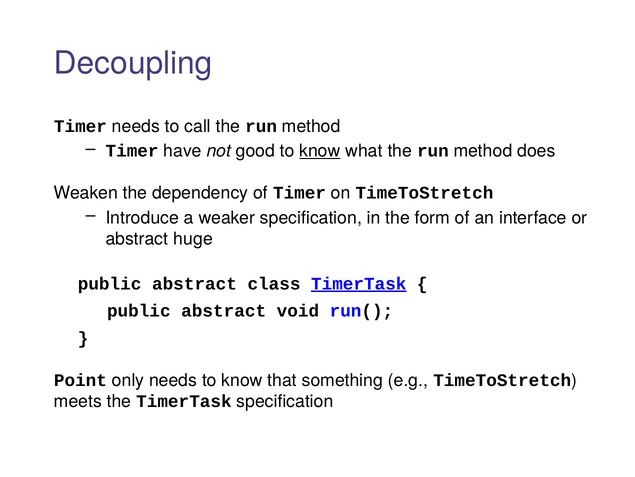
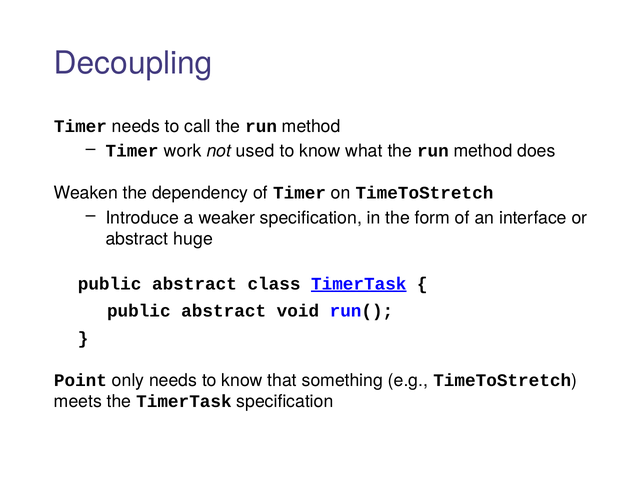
have: have -> work
good: good -> used
know at (320, 151) underline: present -> none
